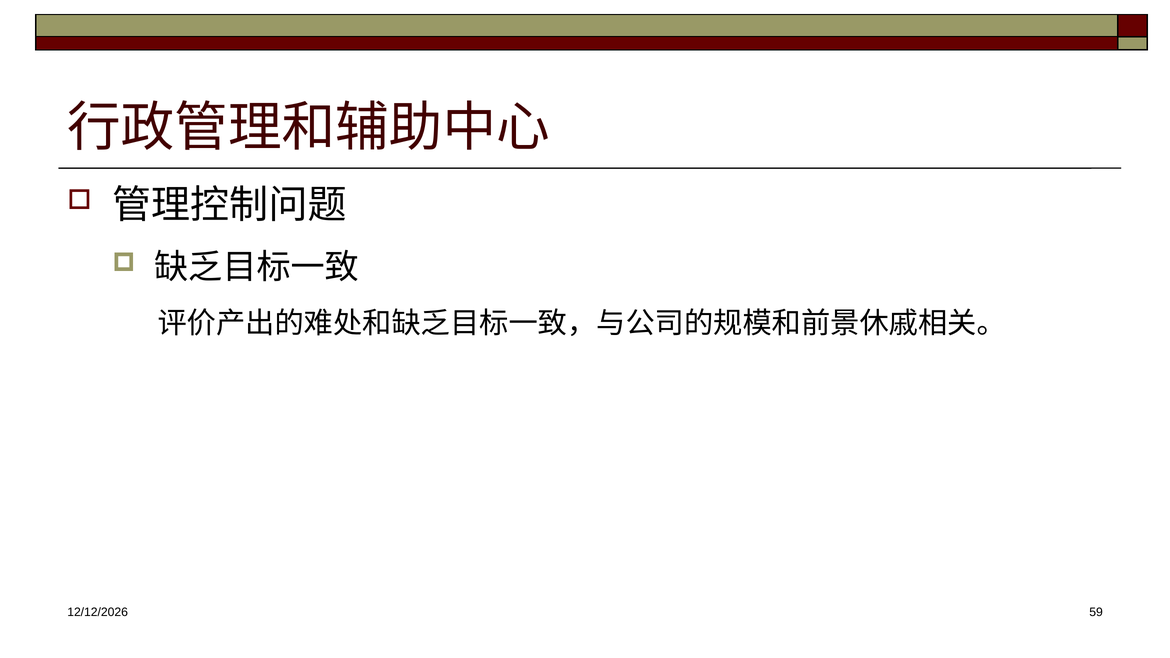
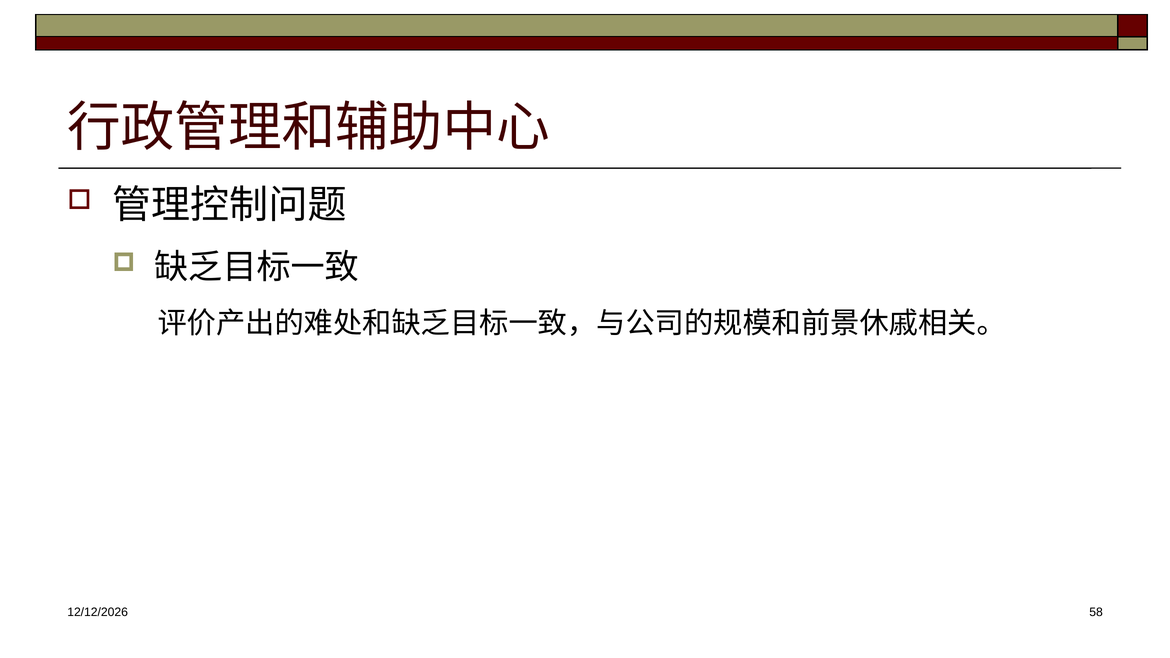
59: 59 -> 58
